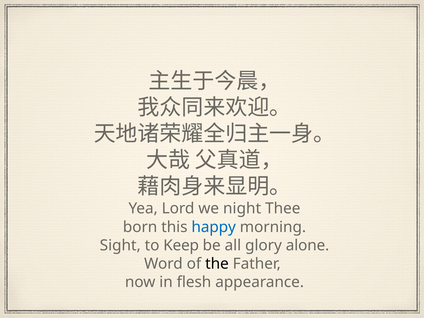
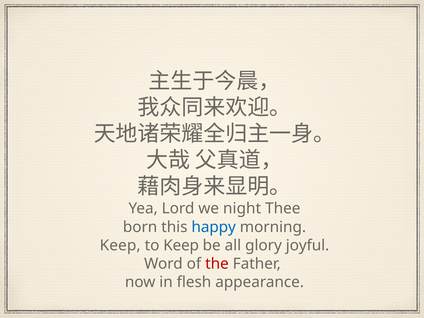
Sight at (120, 245): Sight -> Keep
alone: alone -> joyful
the colour: black -> red
